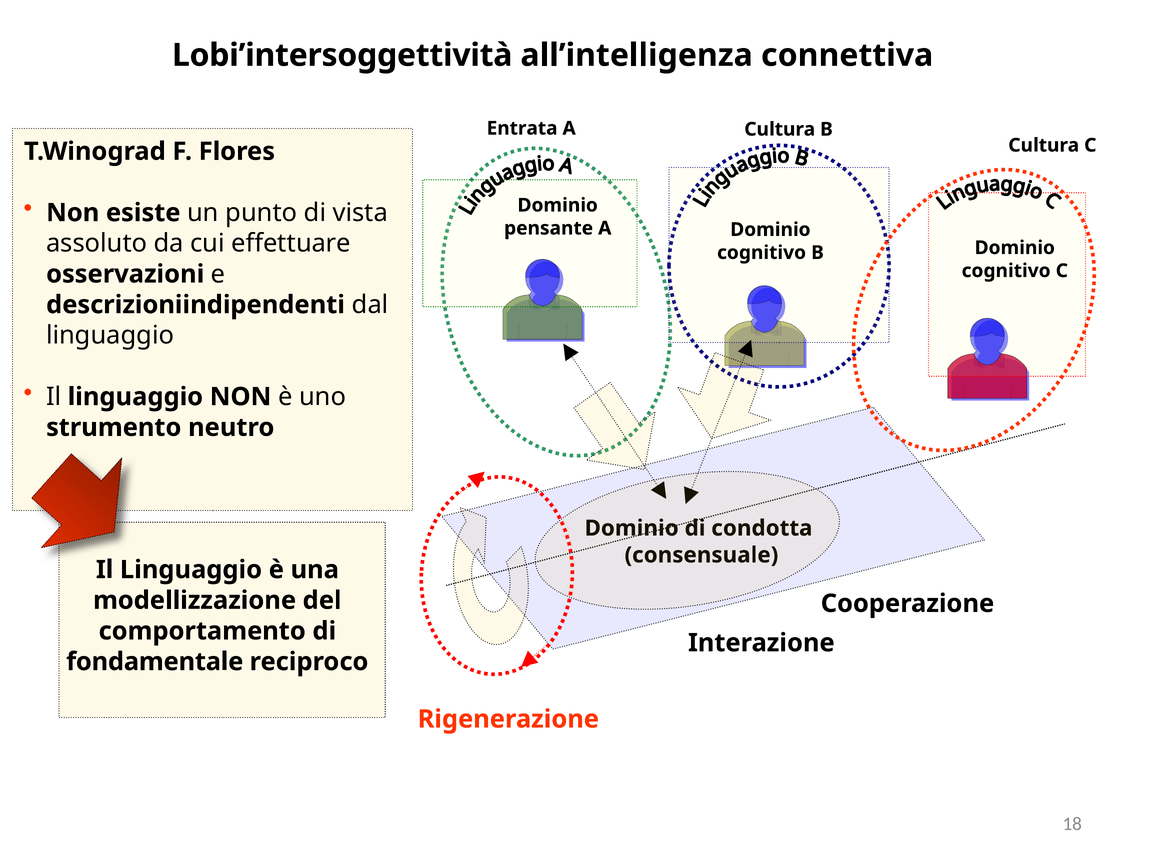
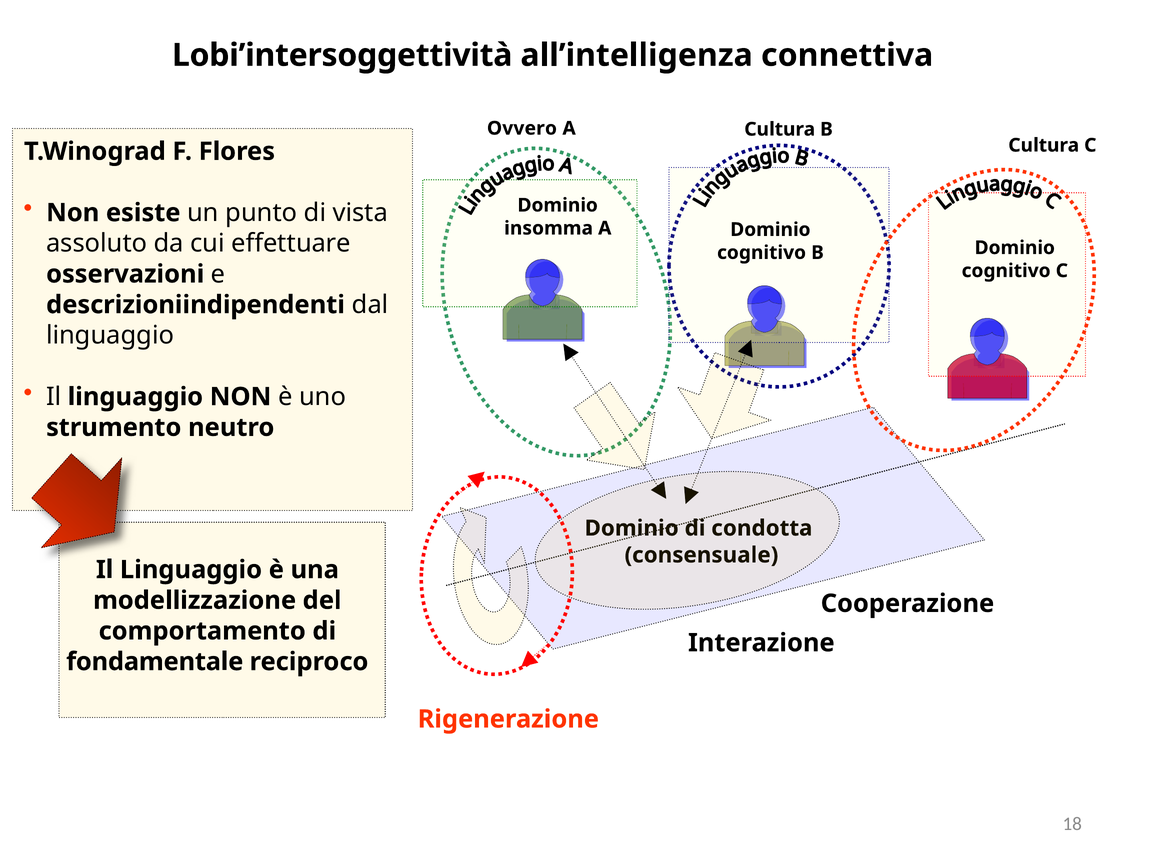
Entrata: Entrata -> Ovvero
pensante: pensante -> insomma
